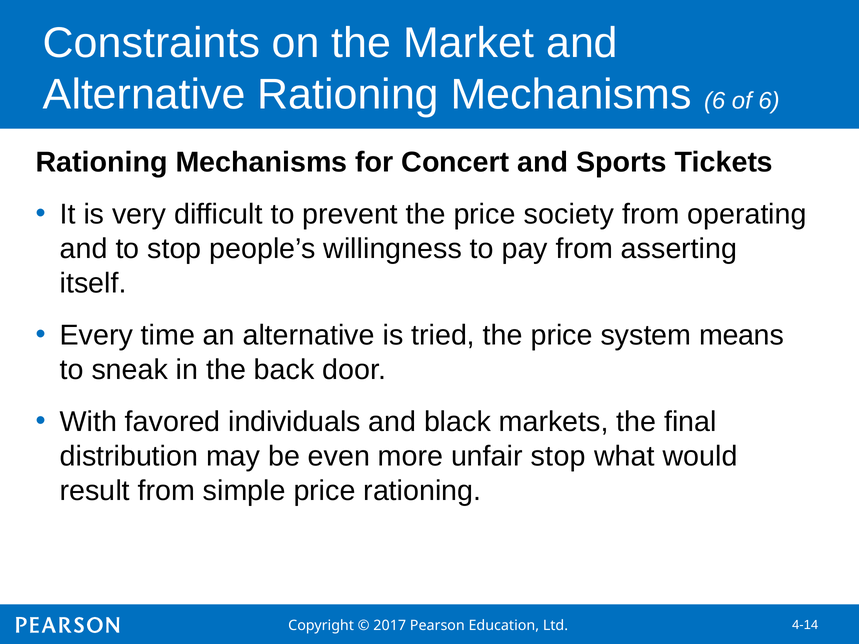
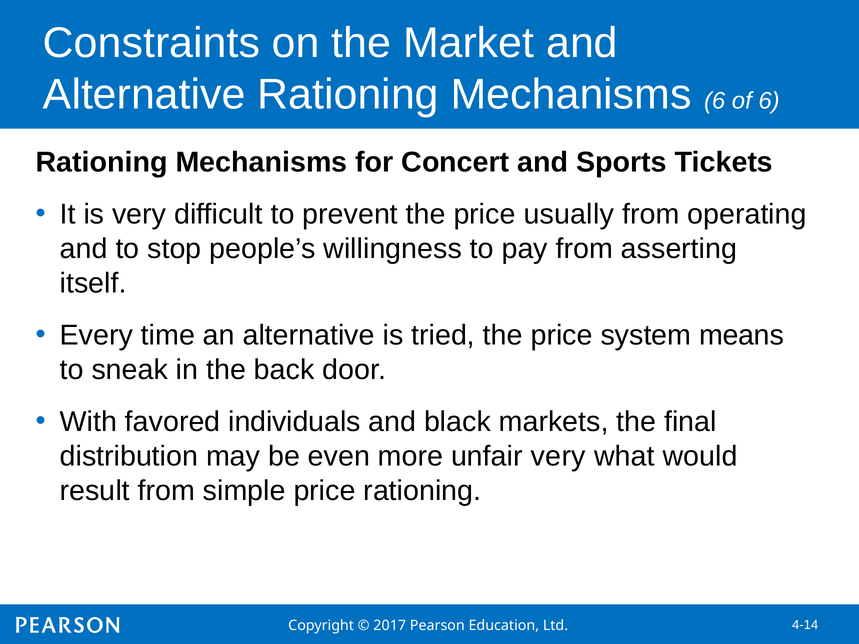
society: society -> usually
unfair stop: stop -> very
